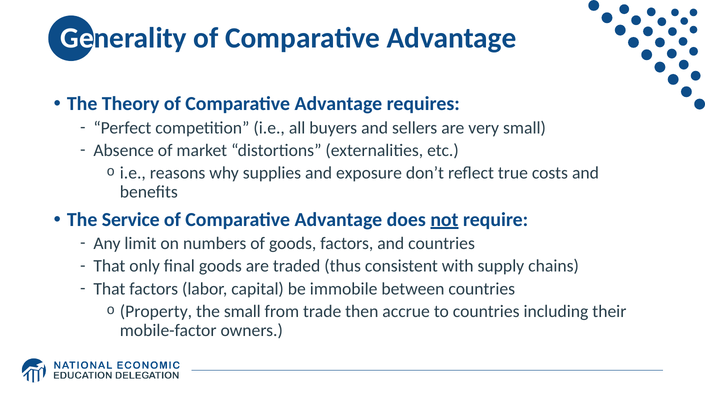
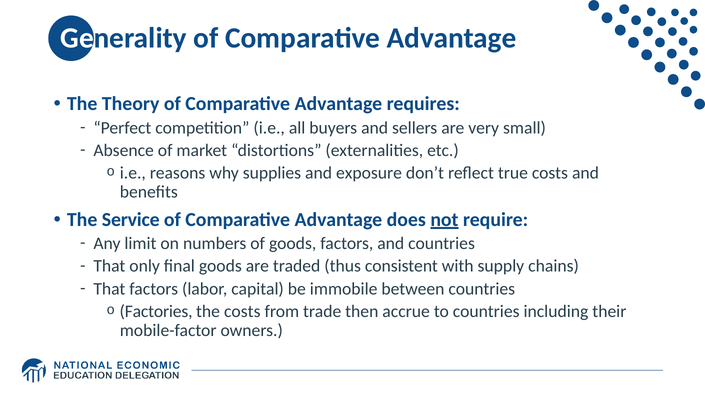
Property: Property -> Factories
the small: small -> costs
